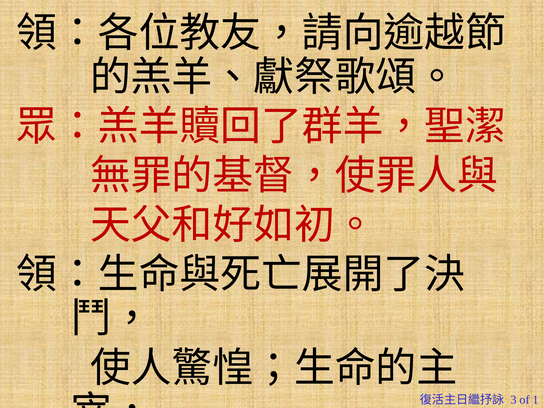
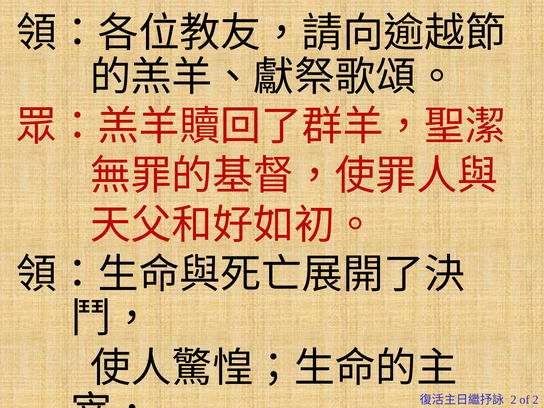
3 at (514, 400): 3 -> 2
of 1: 1 -> 2
